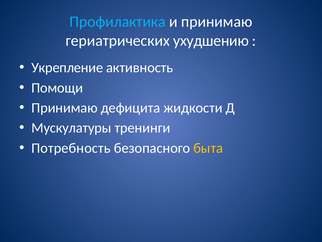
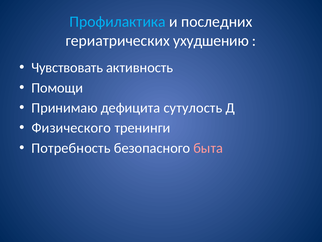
и принимаю: принимаю -> последних
Укрепление: Укрепление -> Чувствовать
жидкости: жидкости -> сутулость
Мускулатуры: Мускулатуры -> Физического
быта colour: yellow -> pink
